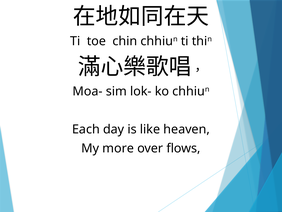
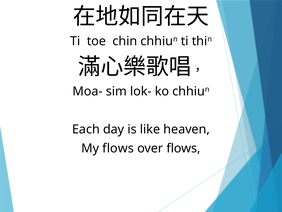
My more: more -> flows
